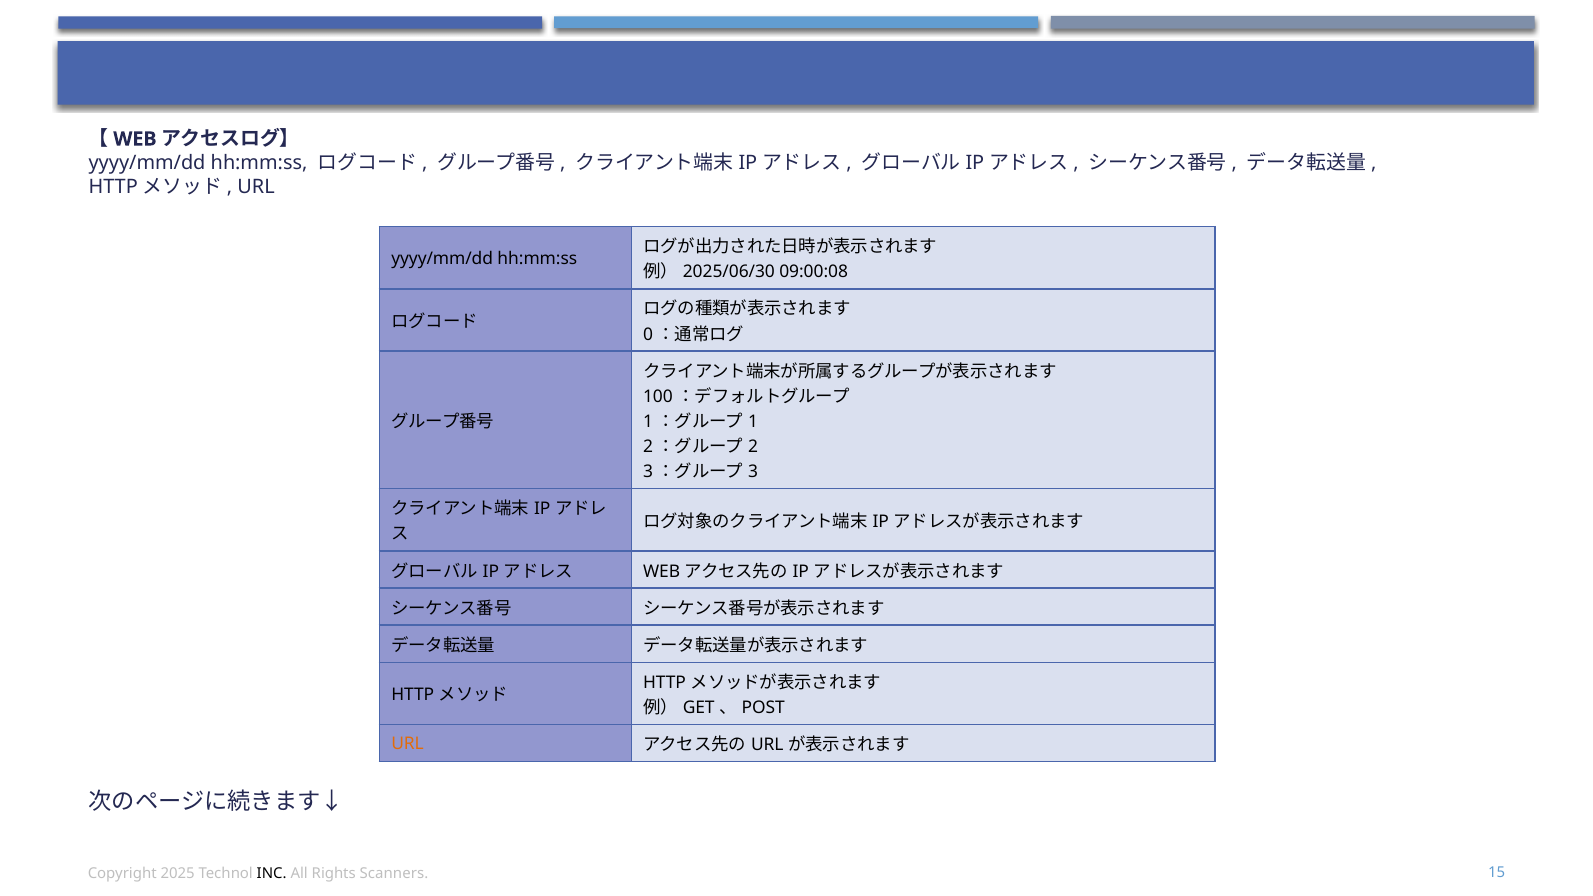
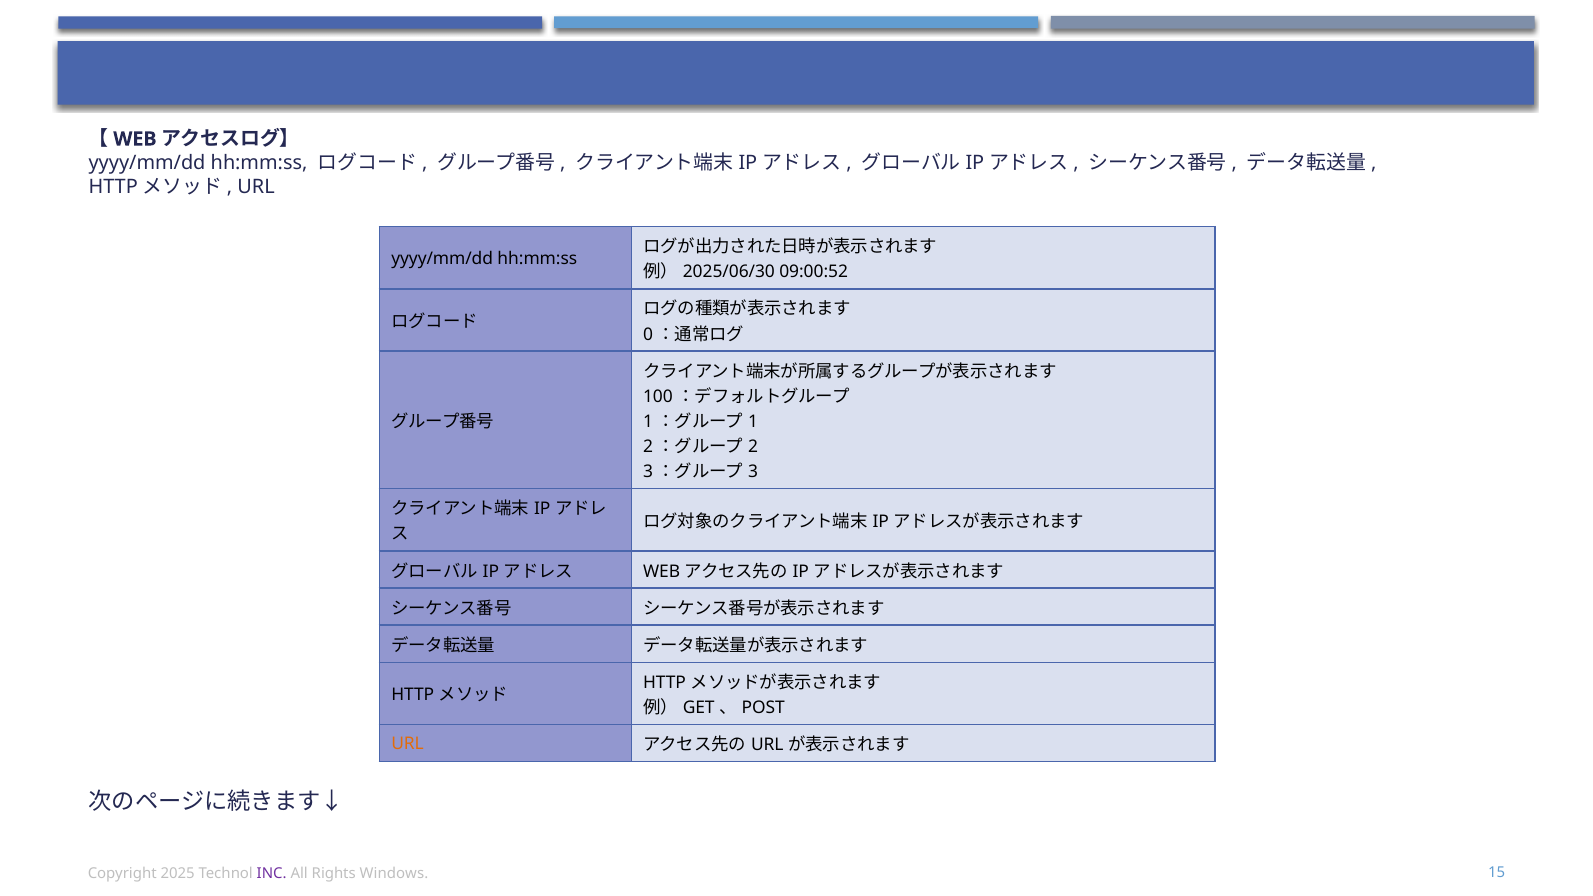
09:00:08: 09:00:08 -> 09:00:52
INC colour: black -> purple
Scanners: Scanners -> Windows
